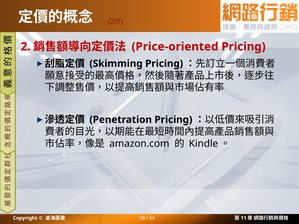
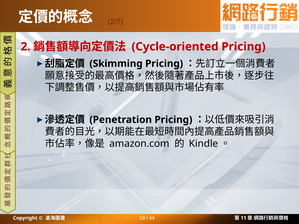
Price-oriented: Price-oriented -> Cycle-oriented
